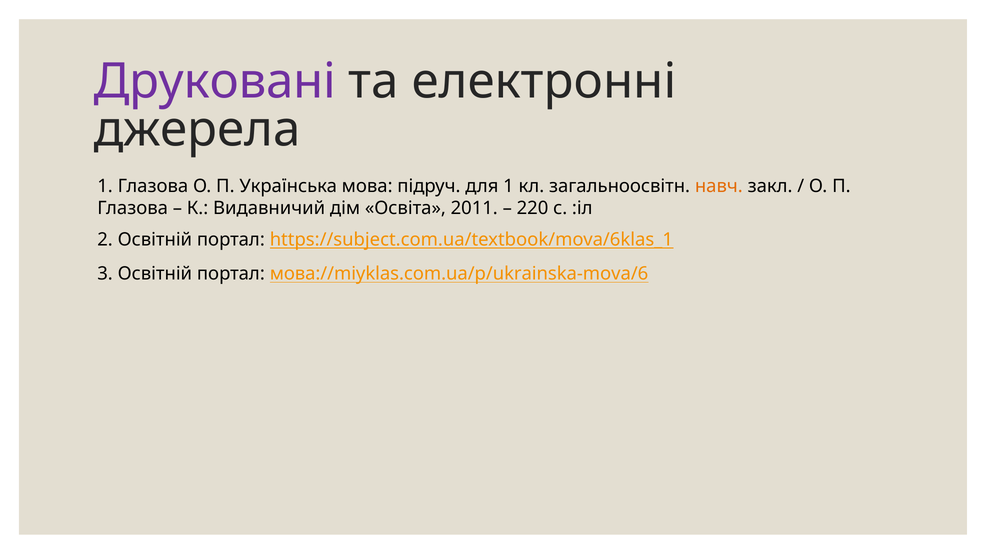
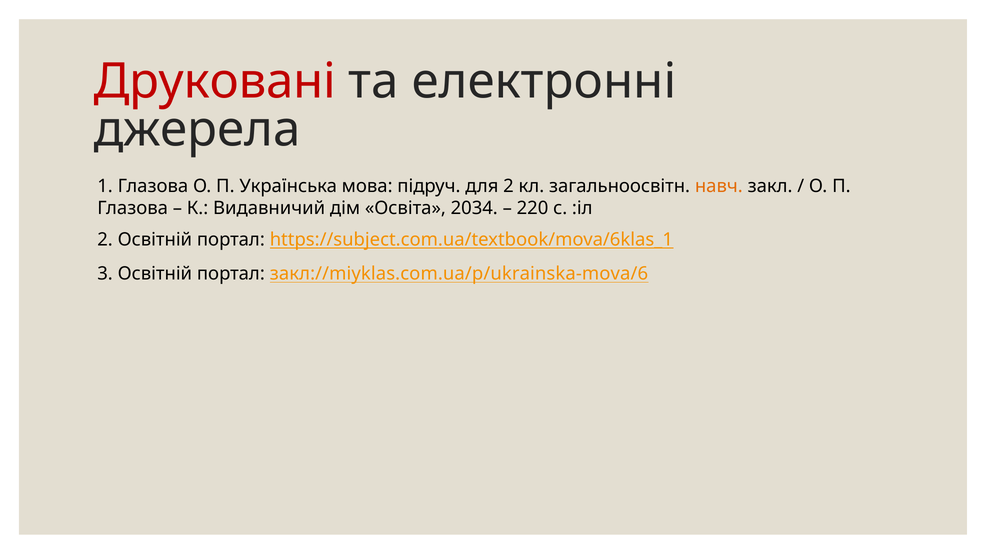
Друковані colour: purple -> red
для 1: 1 -> 2
2011: 2011 -> 2034
мова://miyklas.com.ua/p/ukrainska-mova/6: мова://miyklas.com.ua/p/ukrainska-mova/6 -> закл://miyklas.com.ua/p/ukrainska-mova/6
